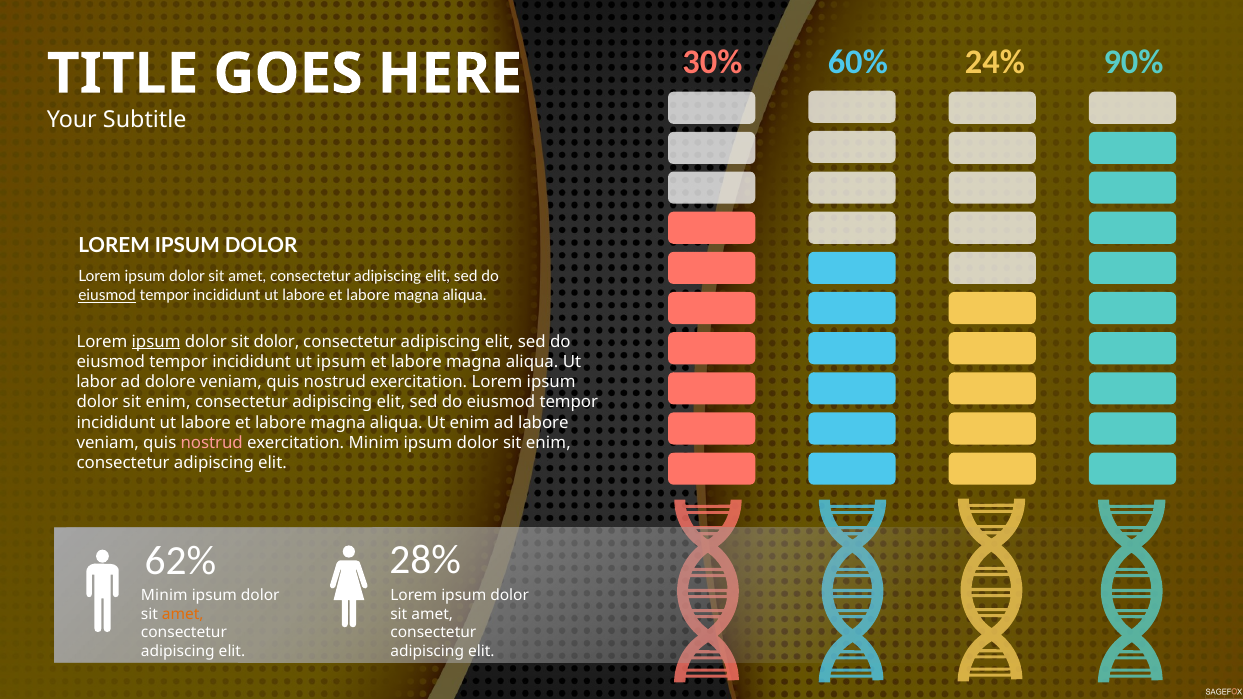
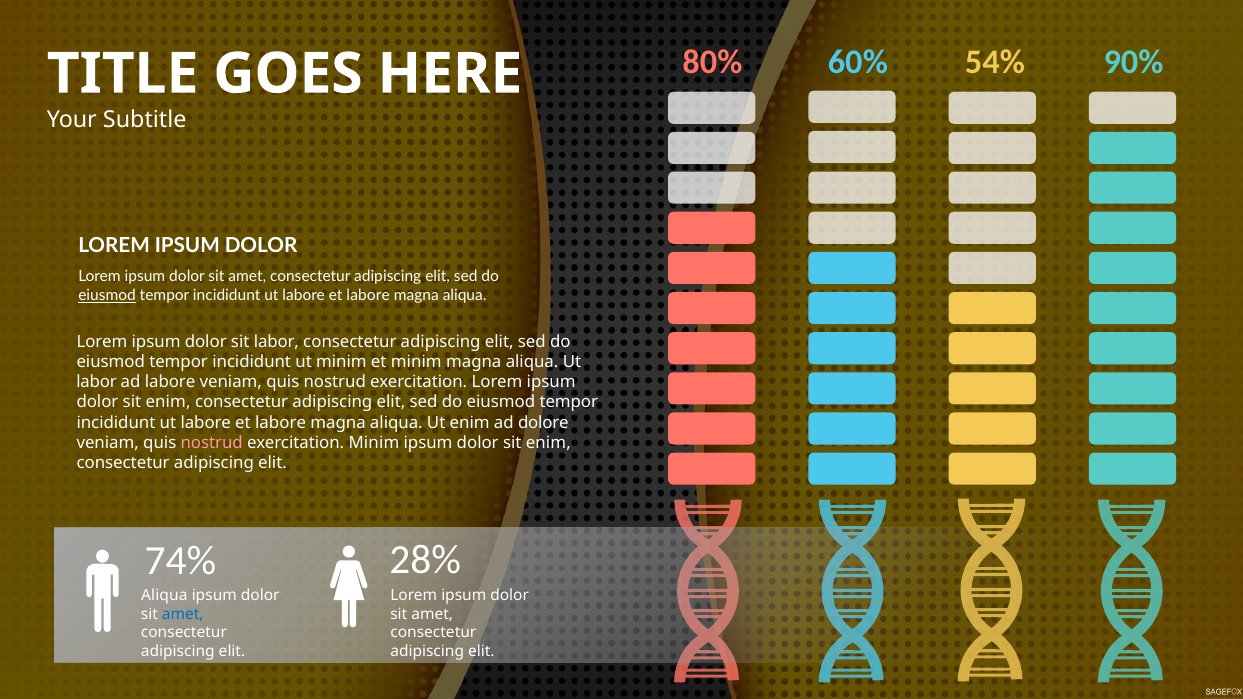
30%: 30% -> 80%
24%: 24% -> 54%
ipsum at (156, 342) underline: present -> none
sit dolor: dolor -> labor
ut ipsum: ipsum -> minim
labore at (416, 362): labore -> minim
ad dolore: dolore -> labore
ad labore: labore -> dolore
62%: 62% -> 74%
Minim at (164, 596): Minim -> Aliqua
amet at (183, 614) colour: orange -> blue
